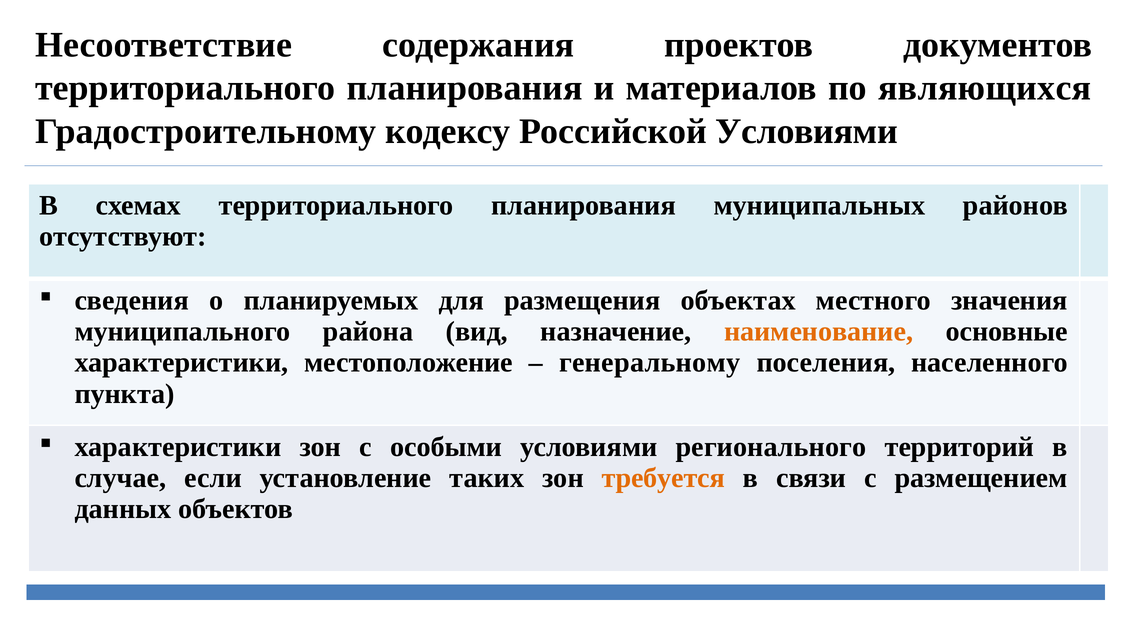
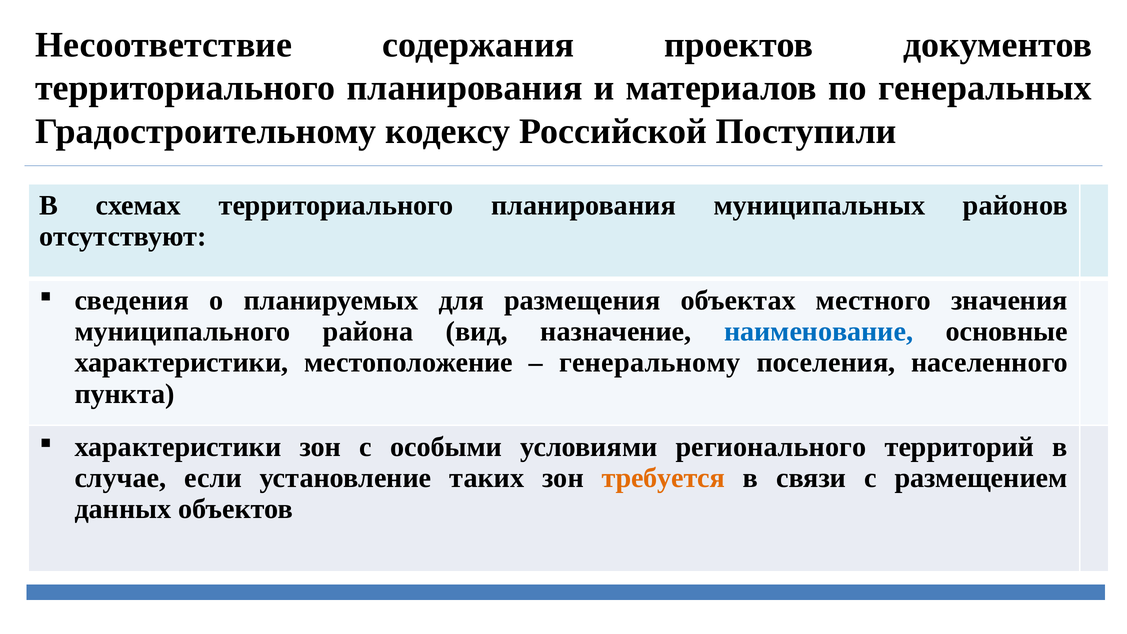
являющихся: являющихся -> генеральных
Российской Условиями: Условиями -> Поступили
наименование colour: orange -> blue
